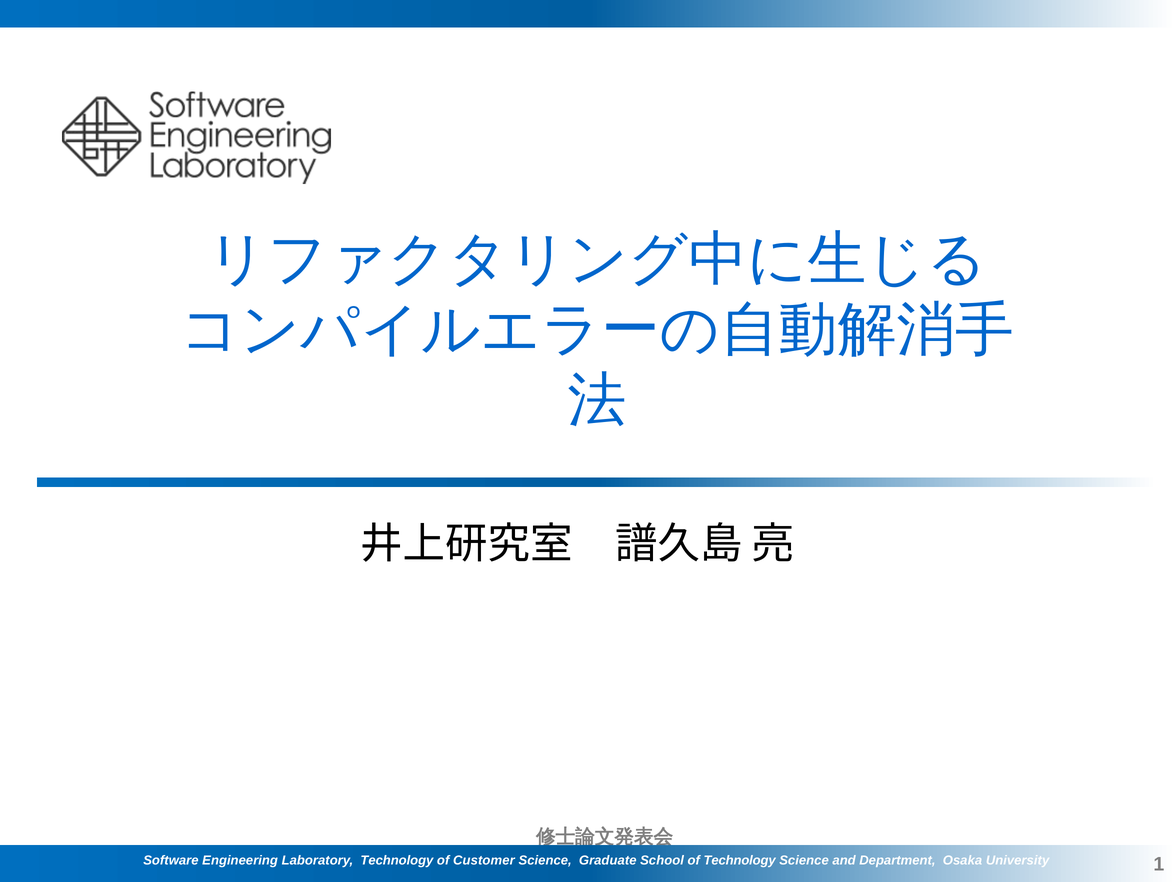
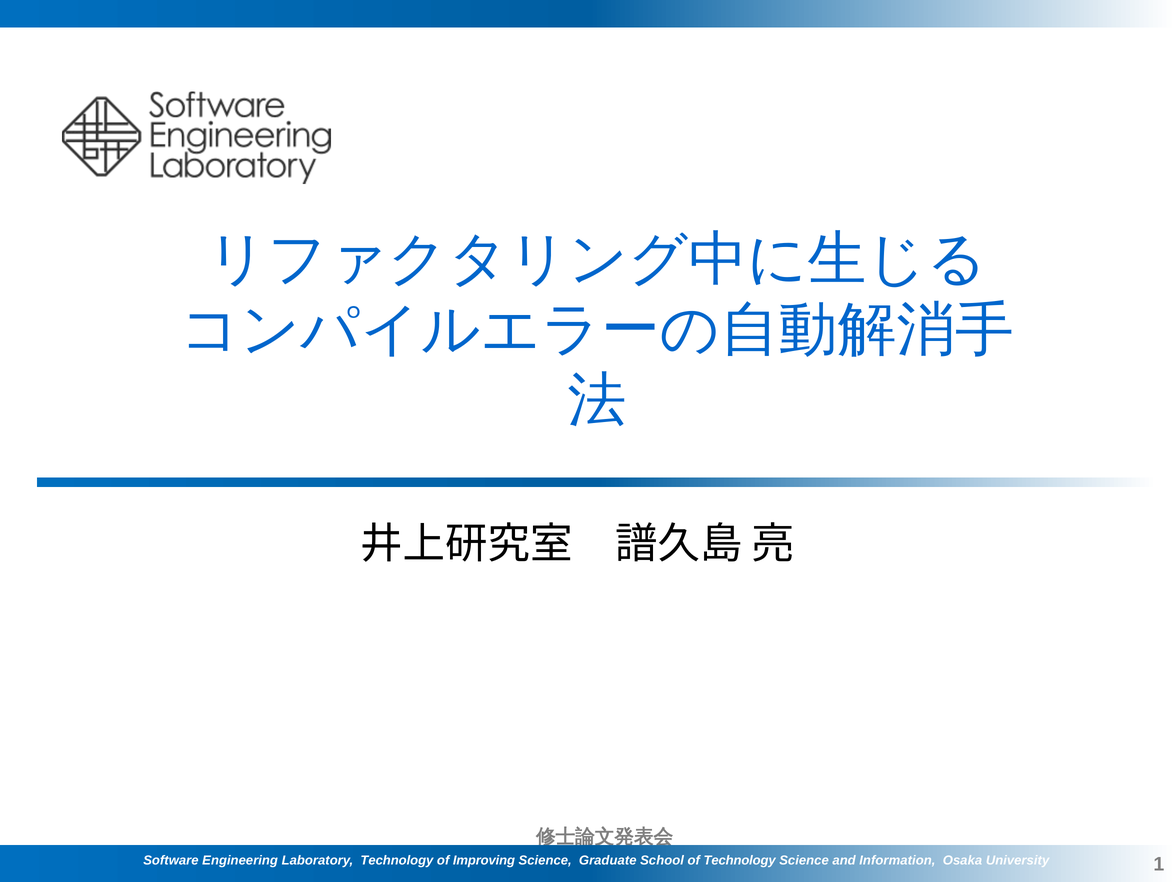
Customer: Customer -> Improving
Department: Department -> Information
